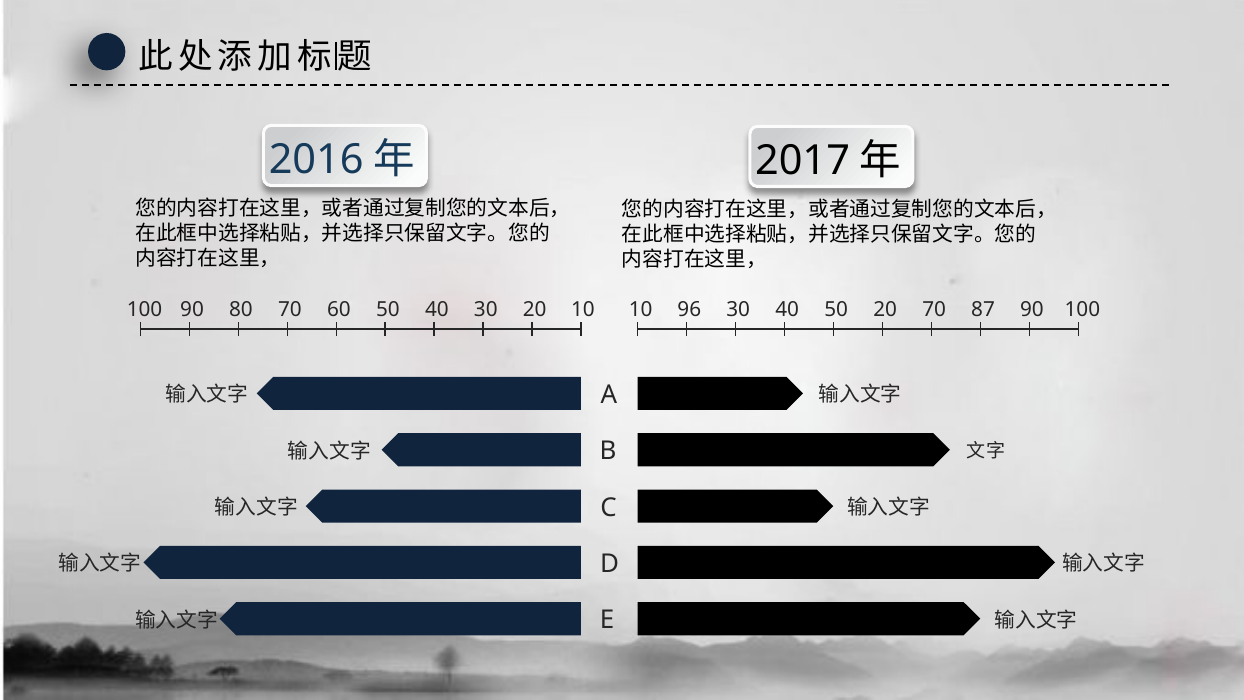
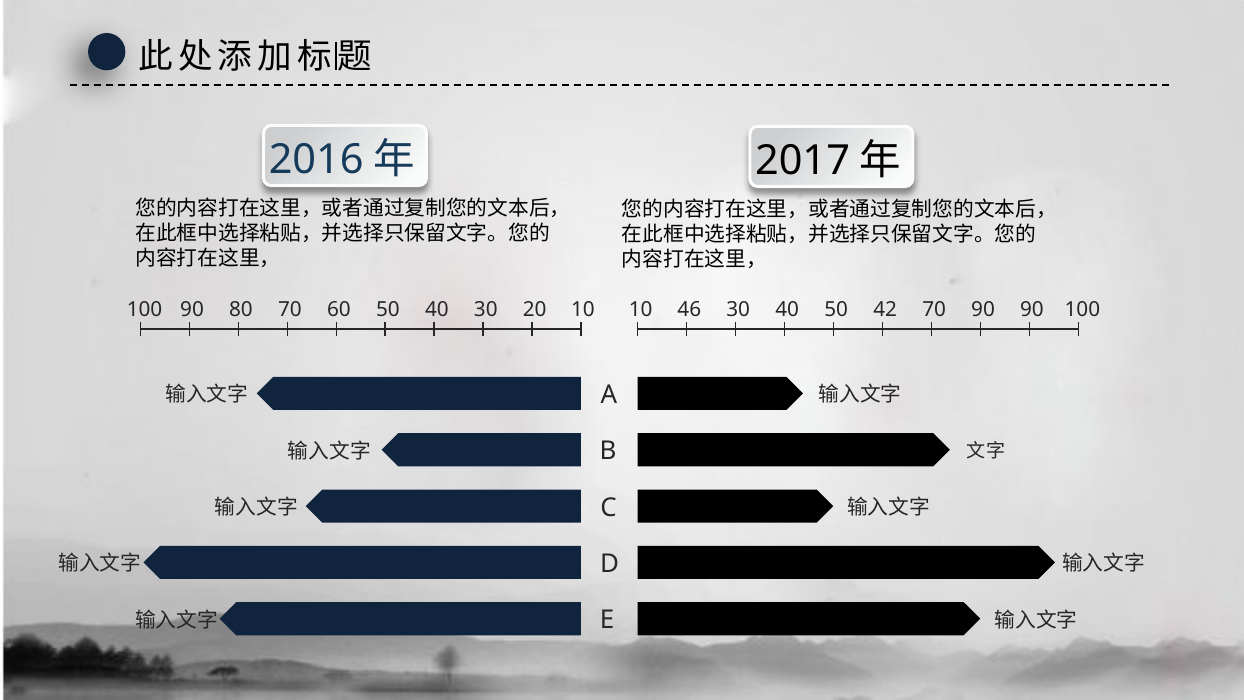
96: 96 -> 46
50 20: 20 -> 42
70 87: 87 -> 90
